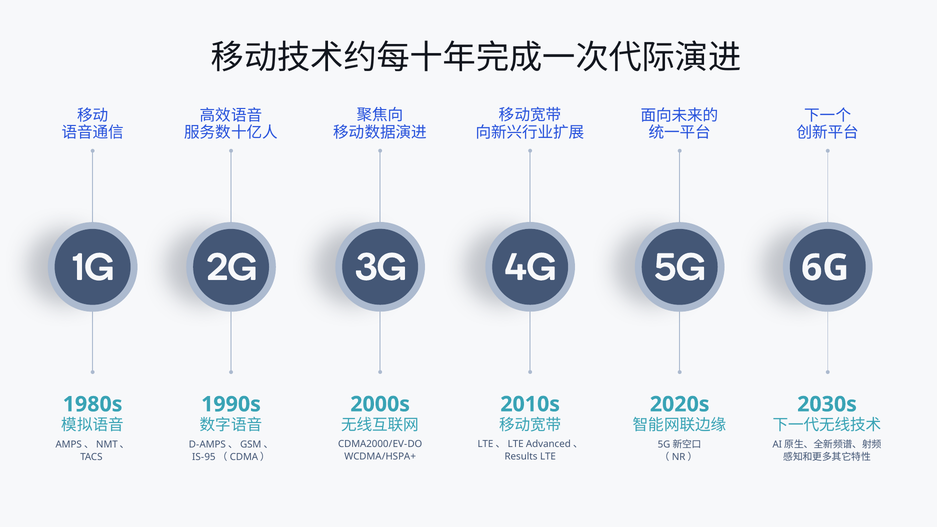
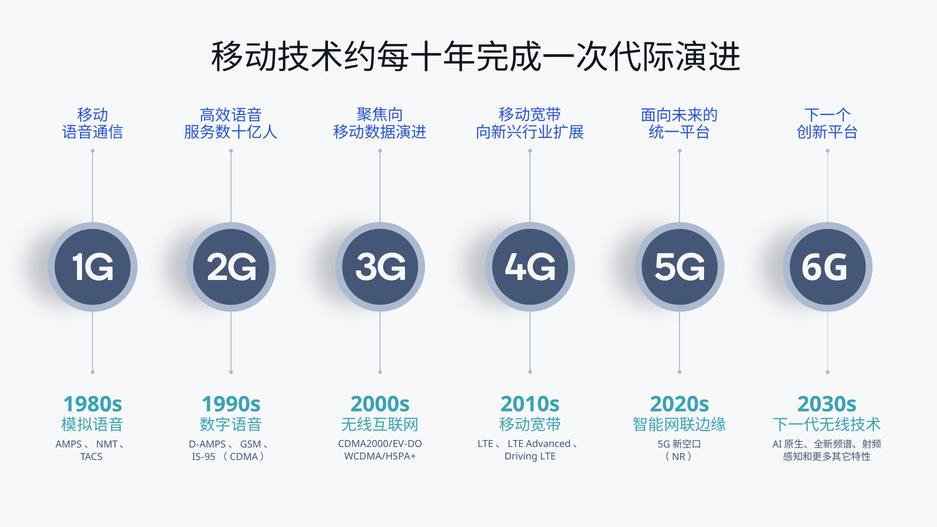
Results: Results -> Driving
